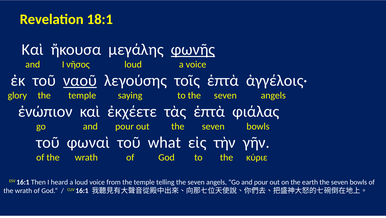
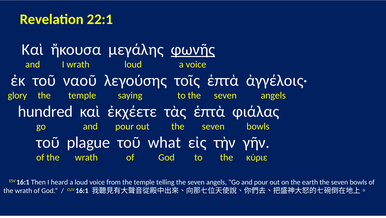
18:1: 18:1 -> 22:1
I νῆσος: νῆσος -> wrath
ναοῦ underline: present -> none
ἐνώπιον: ἐνώπιον -> hundred
φωναὶ: φωναὶ -> plague
